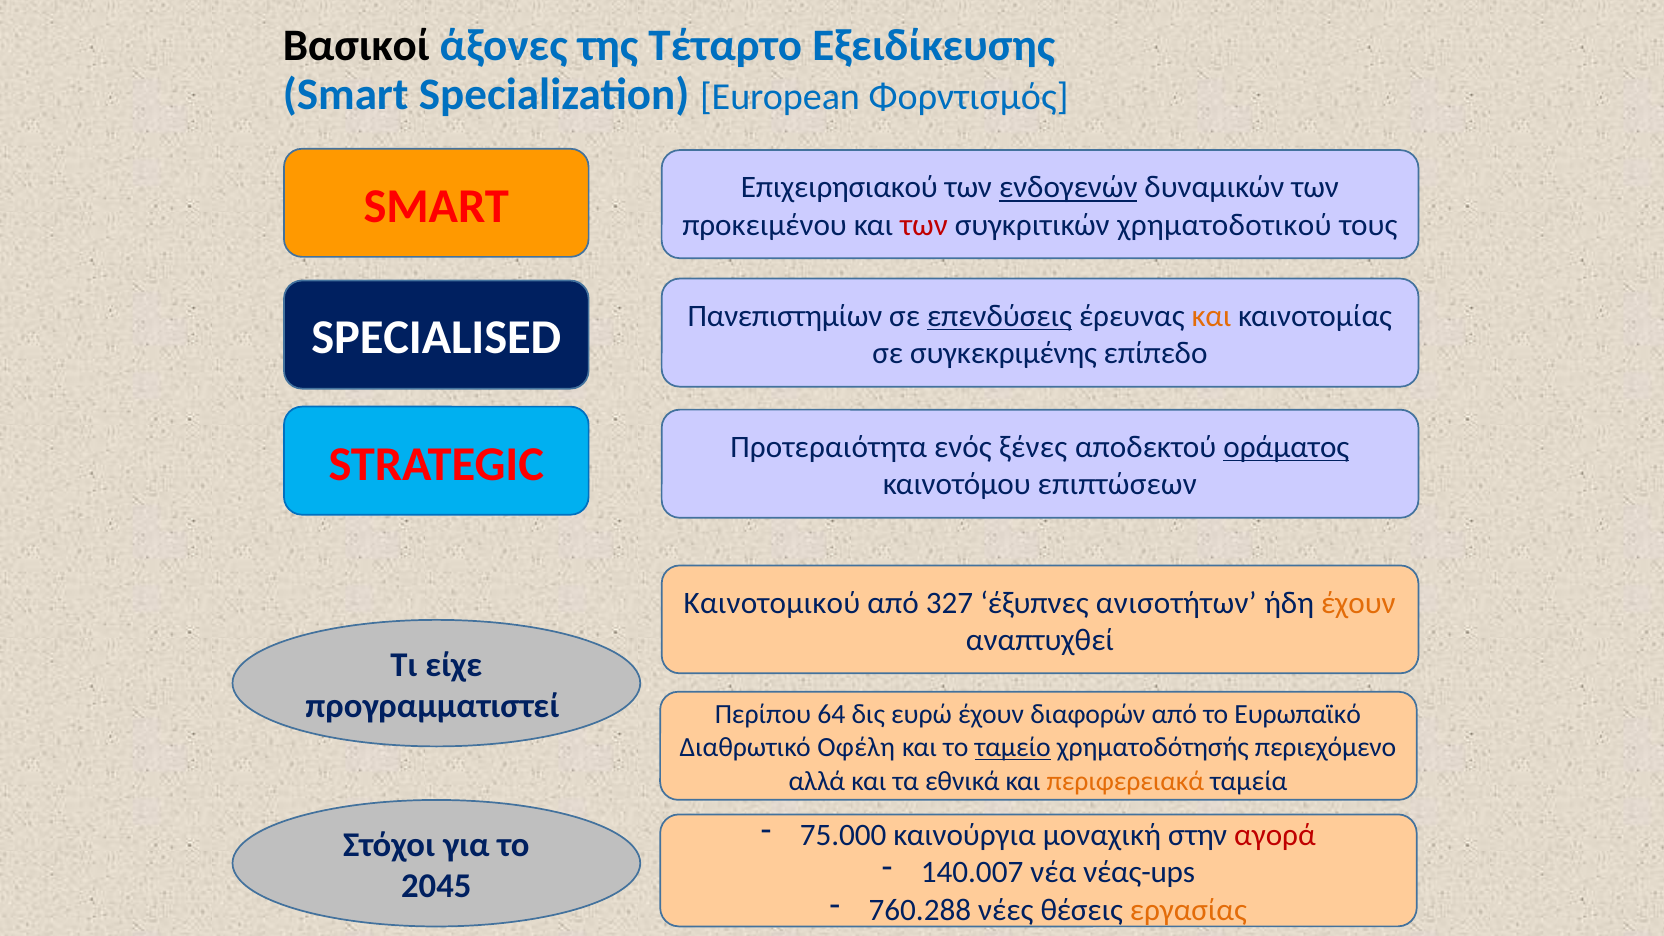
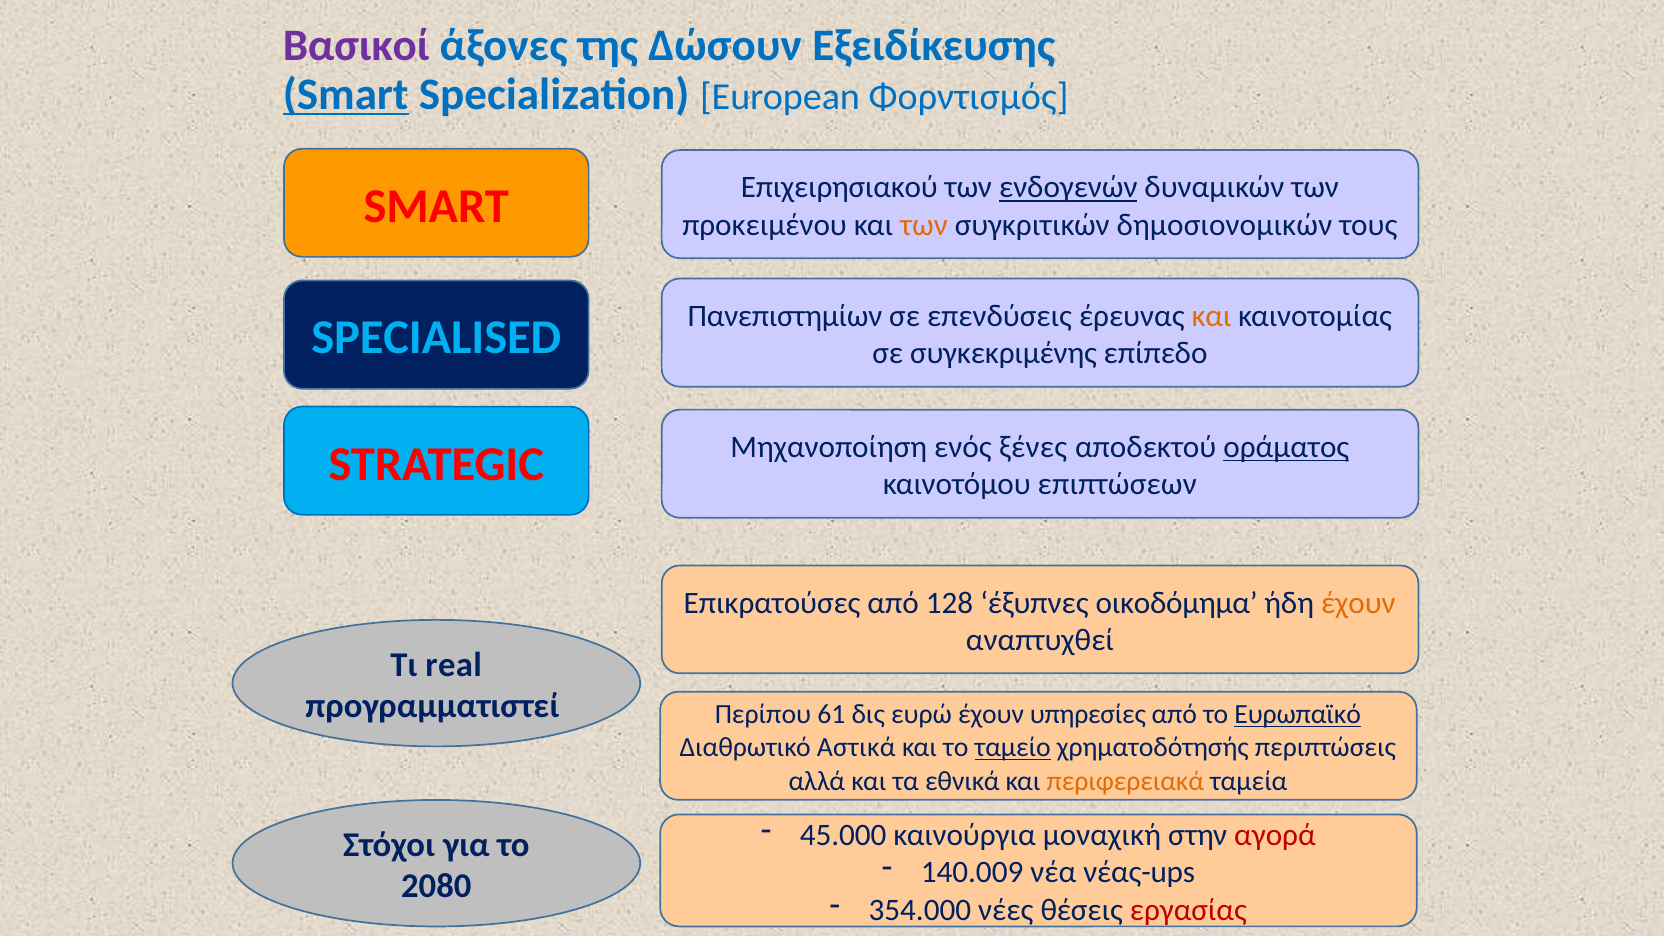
Βασικοί colour: black -> purple
Τέταρτο: Τέταρτο -> Δώσουν
Smart at (346, 95) underline: none -> present
των at (924, 225) colour: red -> orange
χρηματοδοτικού: χρηματοδοτικού -> δημοσιονομικών
επενδύσεις underline: present -> none
SPECIALISED colour: white -> light blue
Προτεραιότητα: Προτεραιότητα -> Μηχανοποίηση
Καινοτομικού: Καινοτομικού -> Επικρατούσες
327: 327 -> 128
ανισοτήτων: ανισοτήτων -> οικοδόμημα
είχε: είχε -> real
64: 64 -> 61
διαφορών: διαφορών -> υπηρεσίες
Ευρωπαϊκό underline: none -> present
Οφέλη: Οφέλη -> Αστικά
περιεχόμενο: περιεχόμενο -> περιπτώσεις
75.000: 75.000 -> 45.000
140.007: 140.007 -> 140.009
2045: 2045 -> 2080
760.288: 760.288 -> 354.000
εργασίας colour: orange -> red
